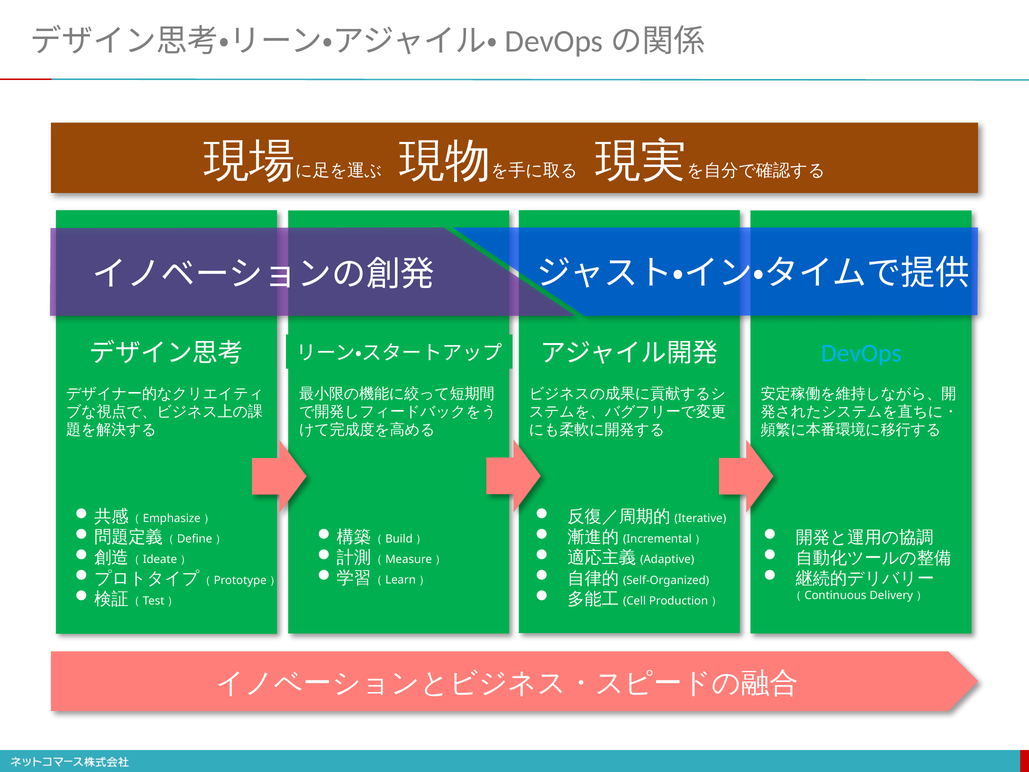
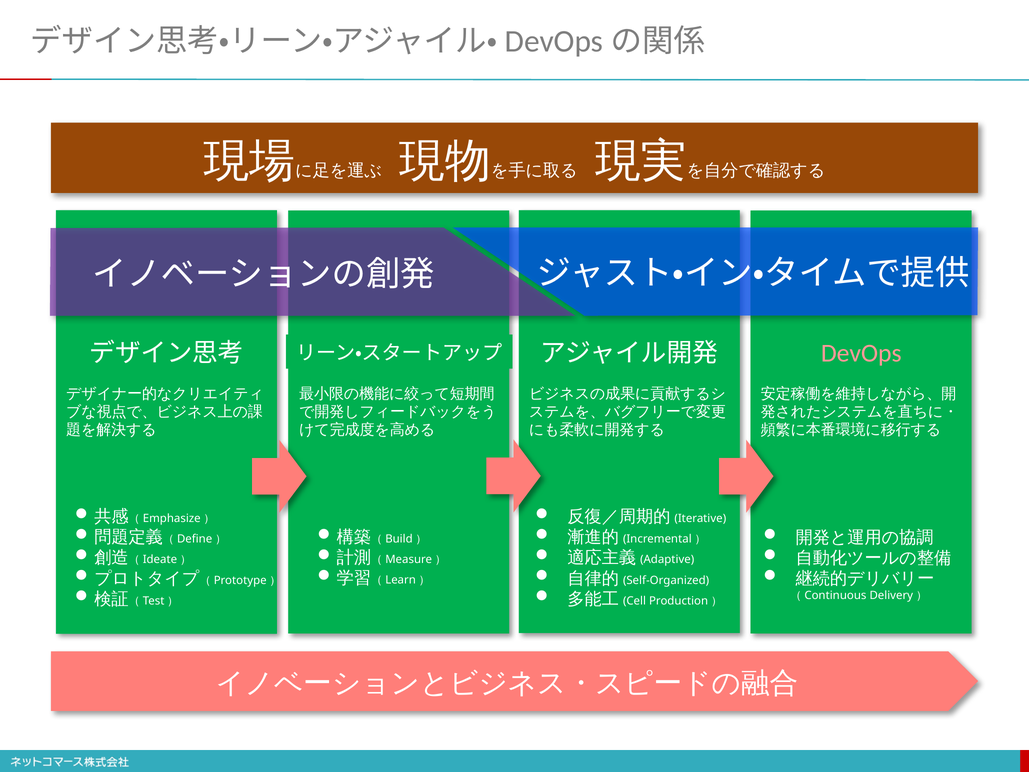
DevOps colour: light blue -> pink
